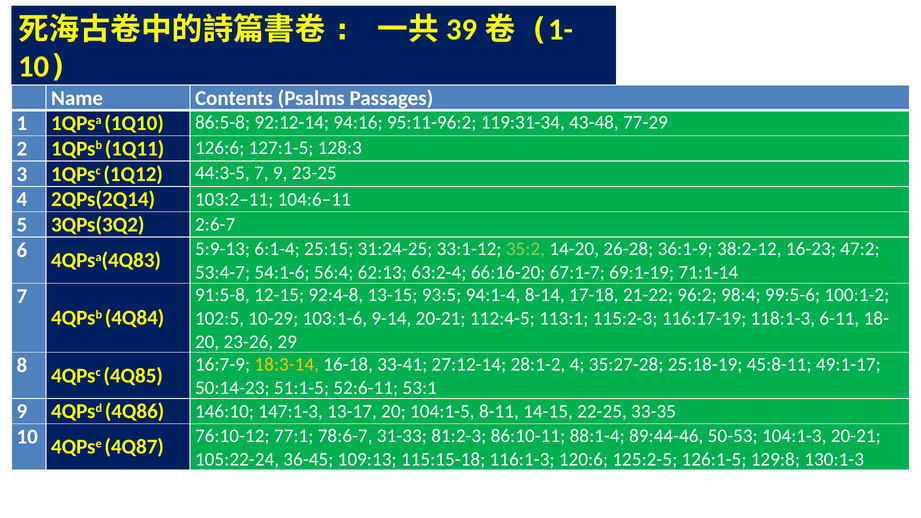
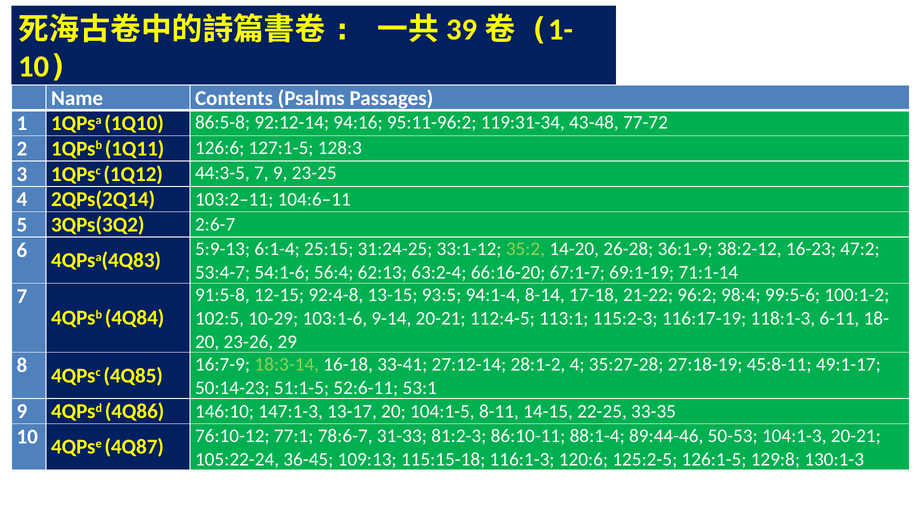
77-29: 77-29 -> 77-72
18:3-14 colour: yellow -> light green
25:18-19: 25:18-19 -> 27:18-19
